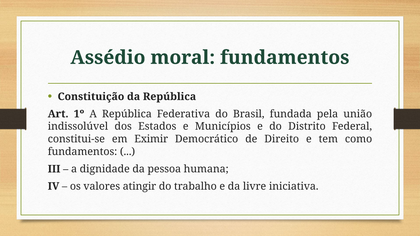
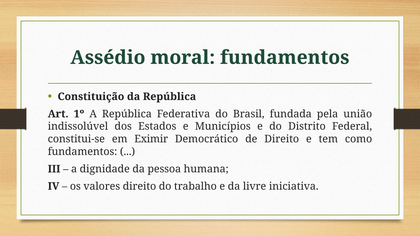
valores atingir: atingir -> direito
